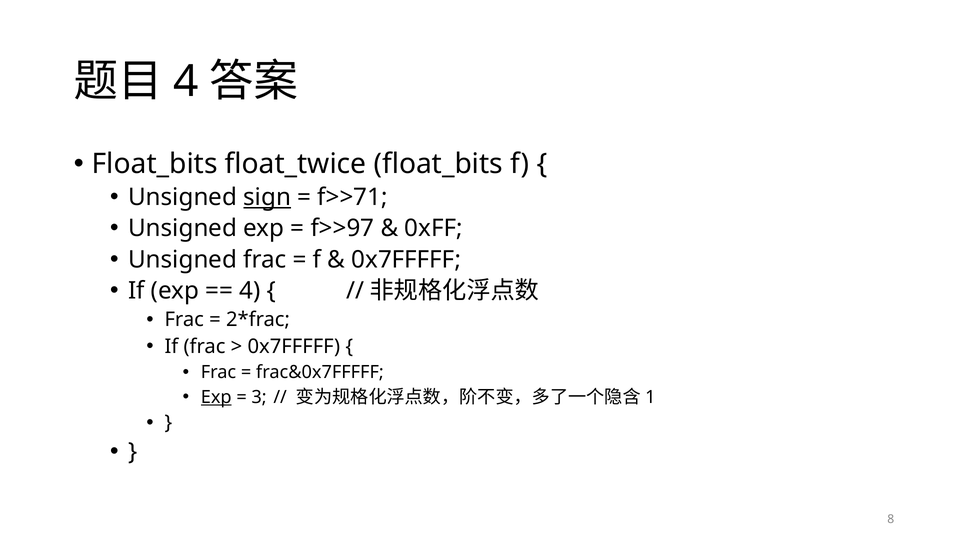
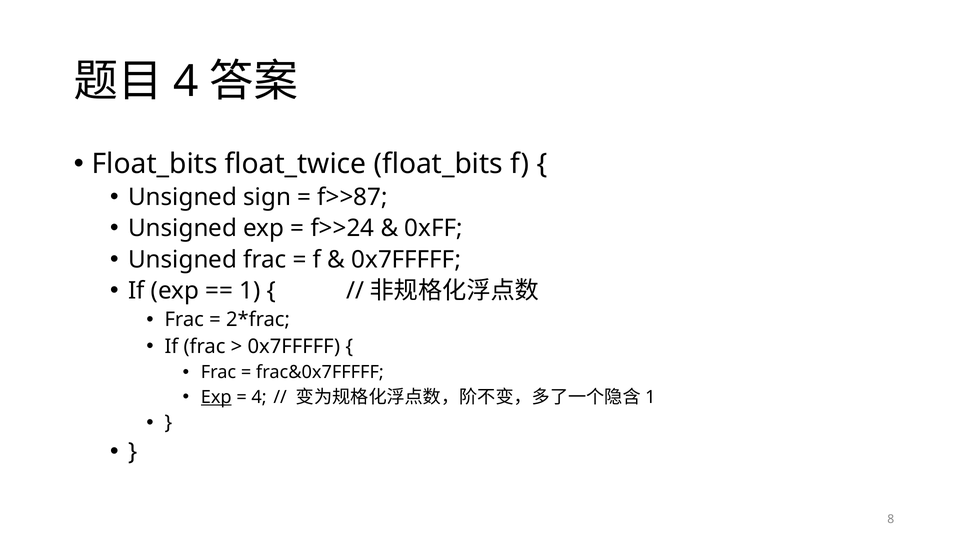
sign underline: present -> none
f>>71: f>>71 -> f>>87
f>>97: f>>97 -> f>>24
4 at (250, 290): 4 -> 1
3 at (259, 397): 3 -> 4
